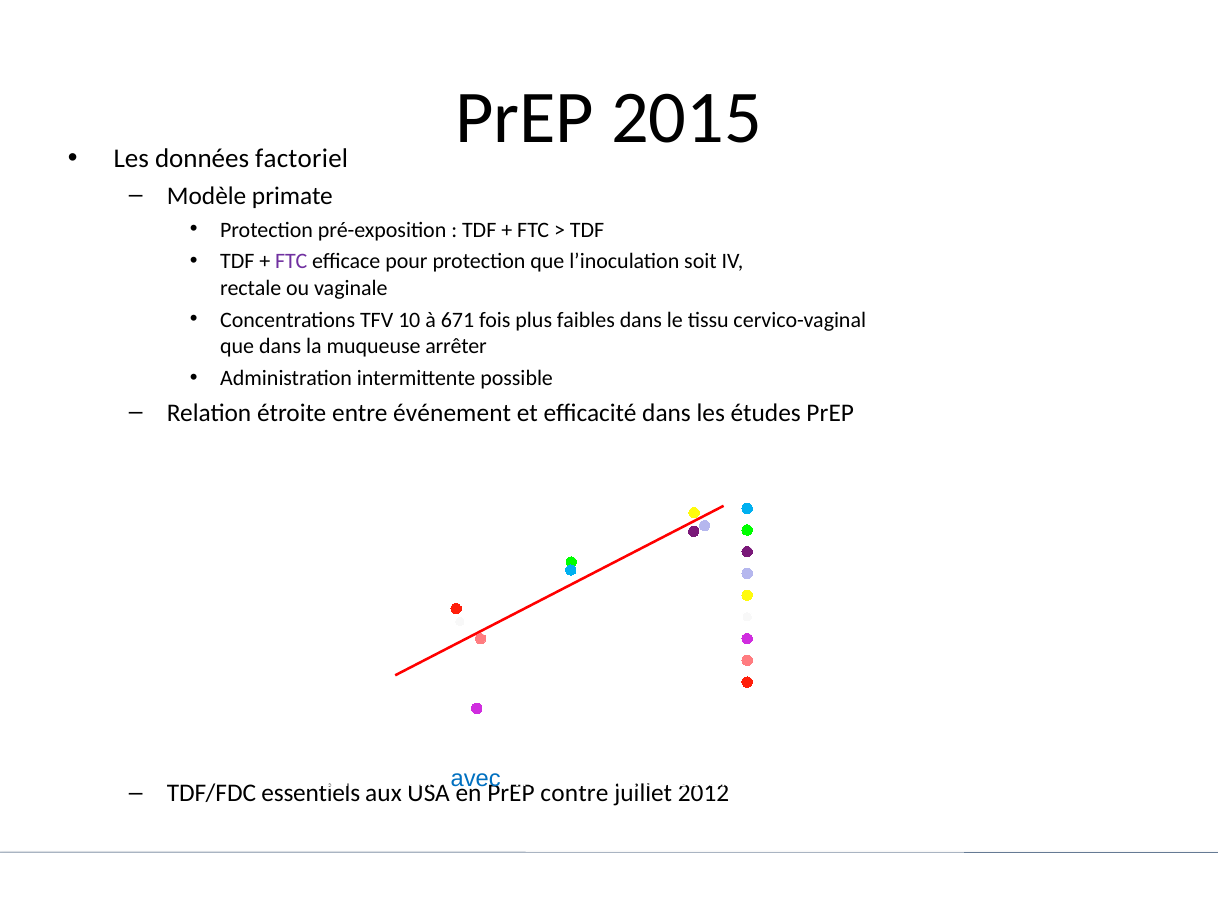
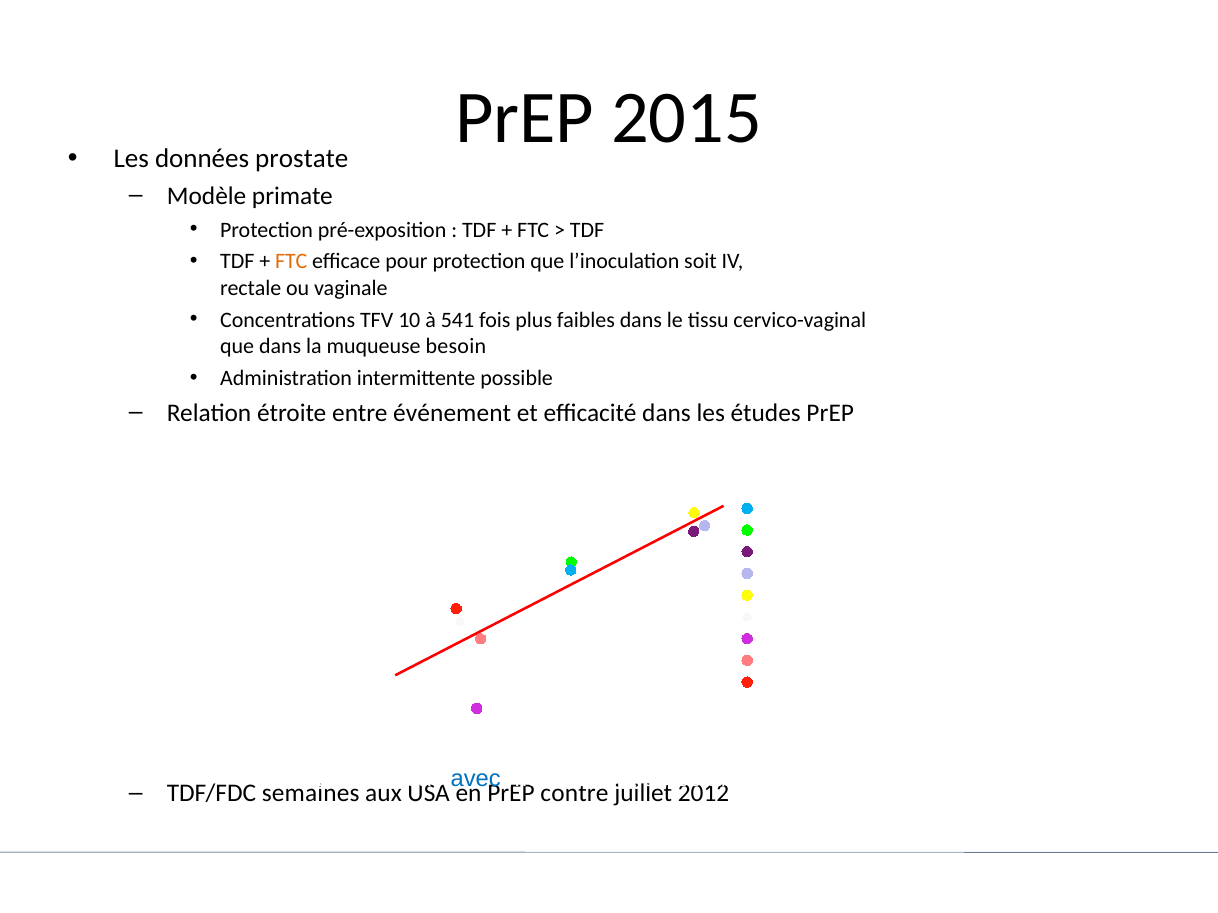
factoriel: factoriel -> prostate
FTC at (291, 262) colour: purple -> orange
671: 671 -> 541
arrêter: arrêter -> besoin
essentiels: essentiels -> semaines
